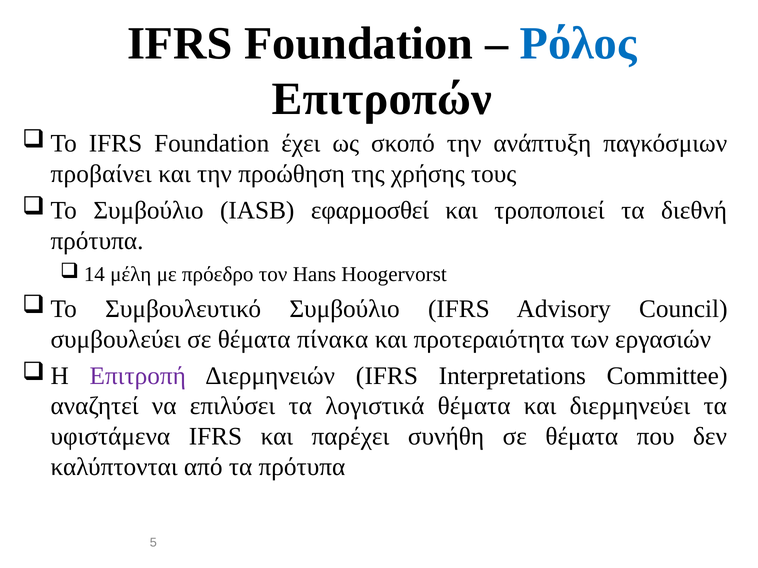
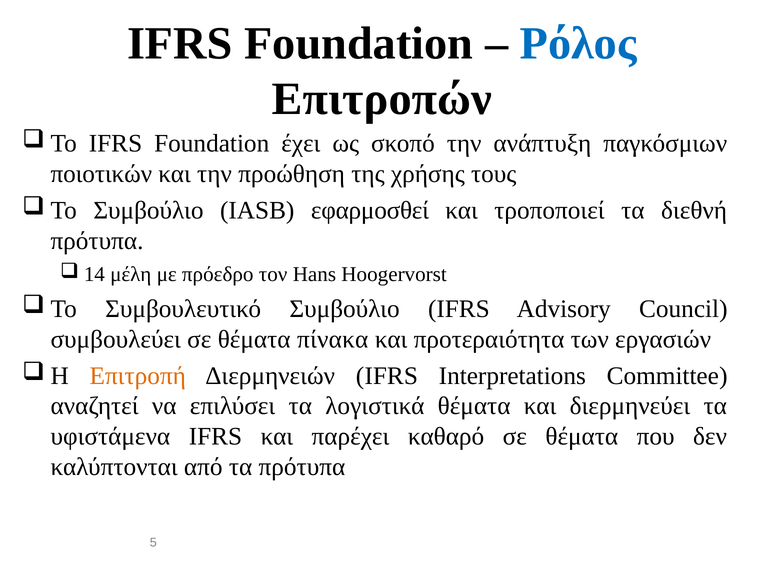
προβαίνει: προβαίνει -> ποιοτικών
Επιτροπή colour: purple -> orange
συνήθη: συνήθη -> καθαρό
